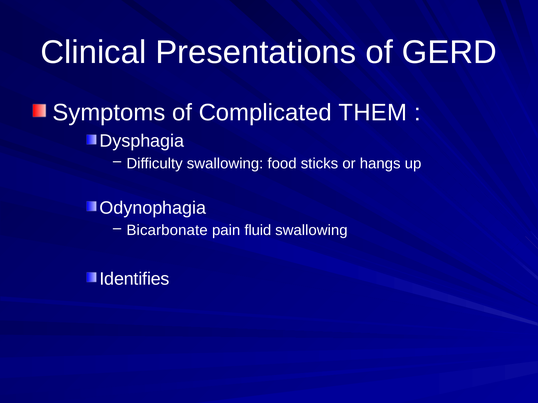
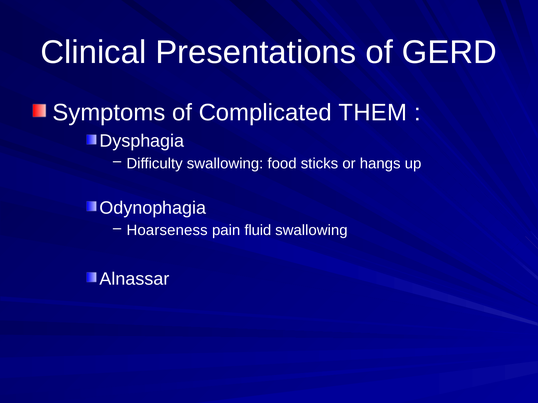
Bicarbonate: Bicarbonate -> Hoarseness
Identifies: Identifies -> Alnassar
